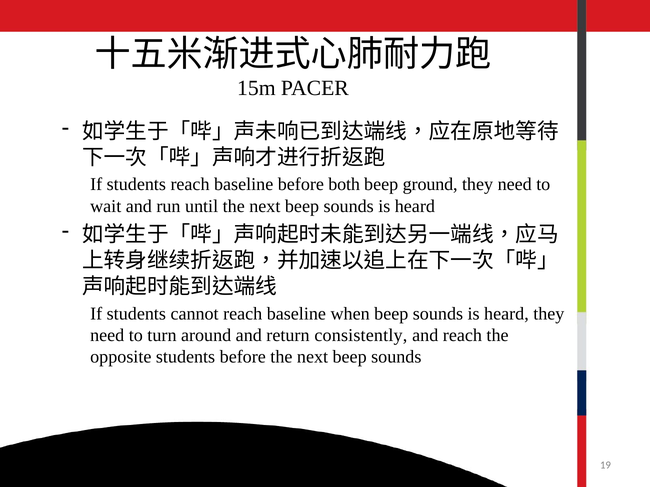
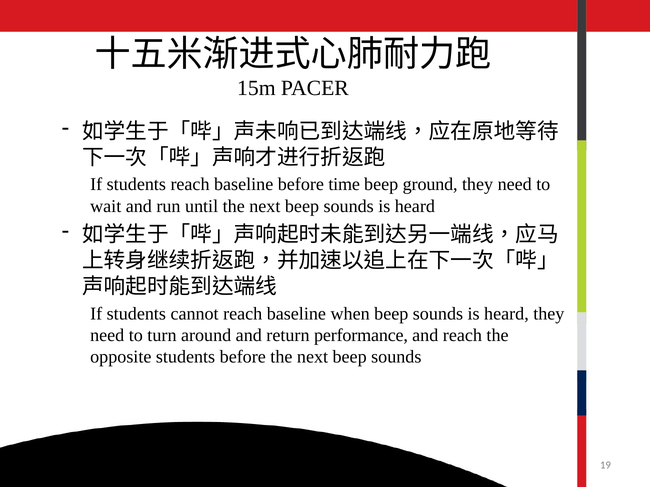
both: both -> time
consistently: consistently -> performance
